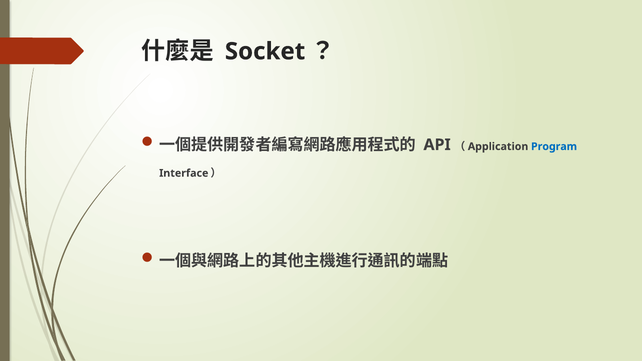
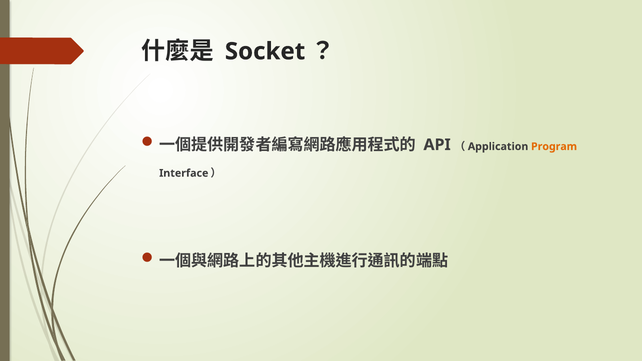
Program colour: blue -> orange
